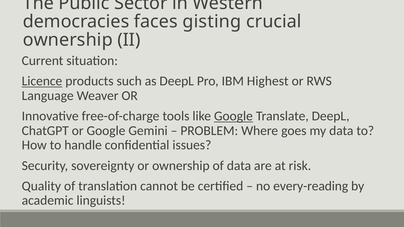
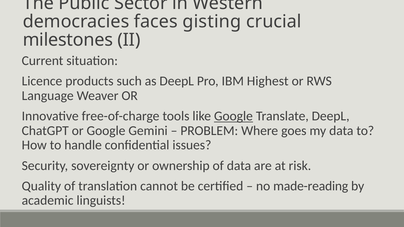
ownership at (68, 40): ownership -> milestones
Licence underline: present -> none
every-reading: every-reading -> made-reading
